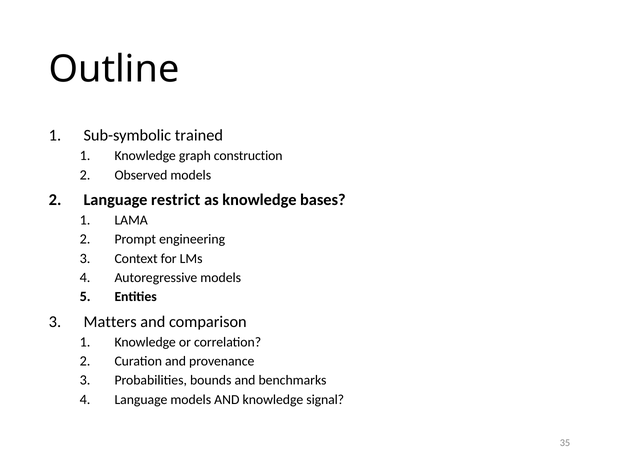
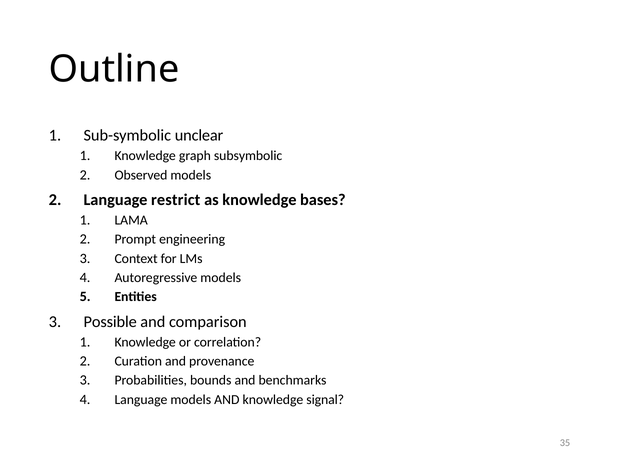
trained: trained -> unclear
construction: construction -> subsymbolic
Matters: Matters -> Possible
